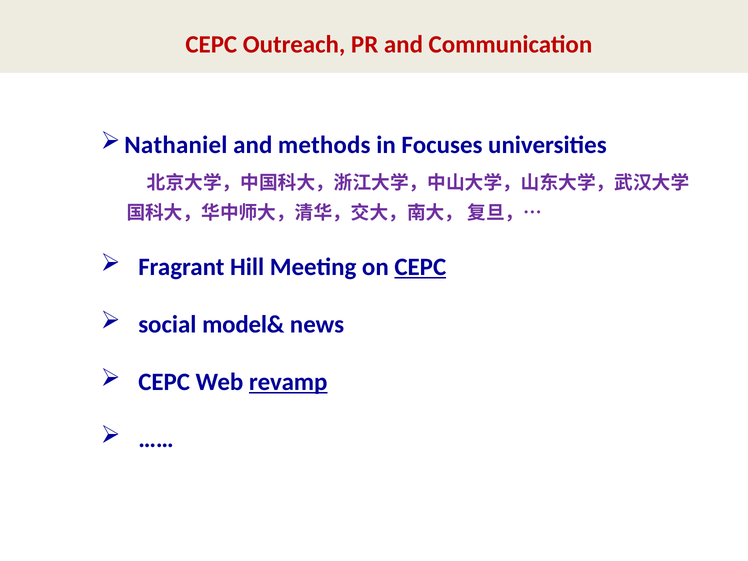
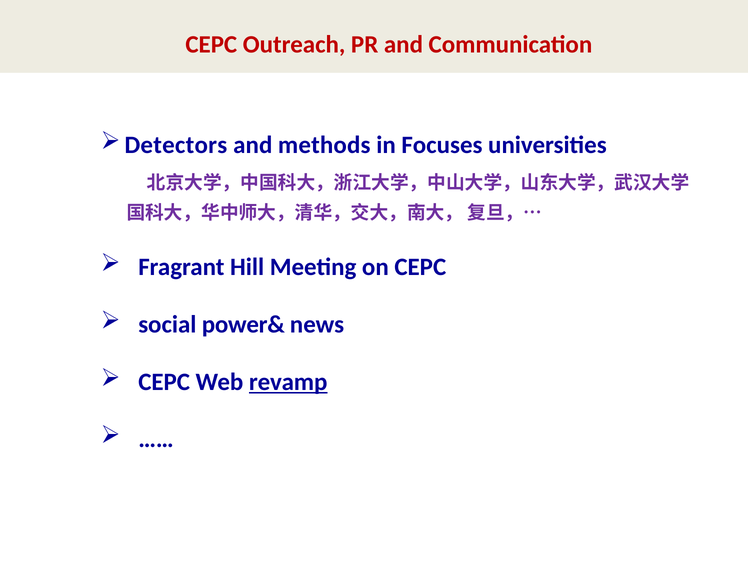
Nathaniel: Nathaniel -> Detectors
CEPC at (420, 267) underline: present -> none
model&: model& -> power&
